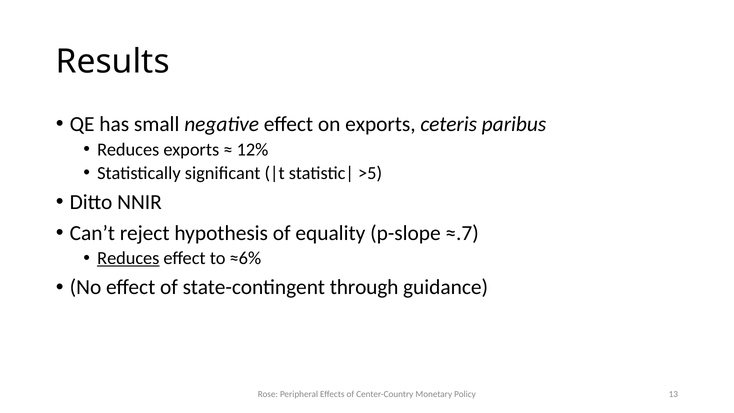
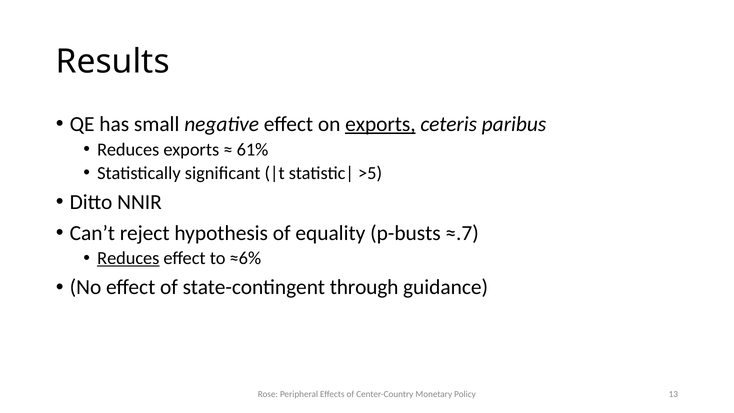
exports at (380, 124) underline: none -> present
12%: 12% -> 61%
p-slope: p-slope -> p-busts
